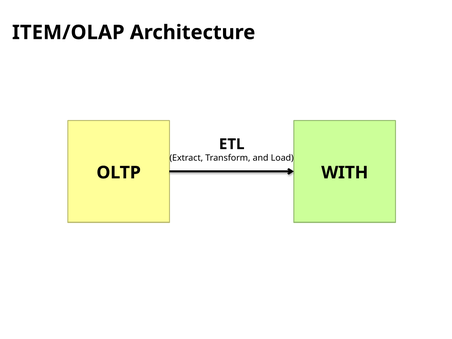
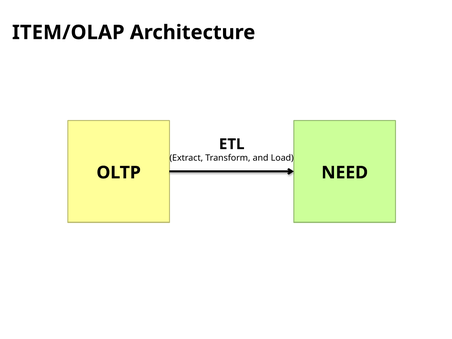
WITH: WITH -> NEED
